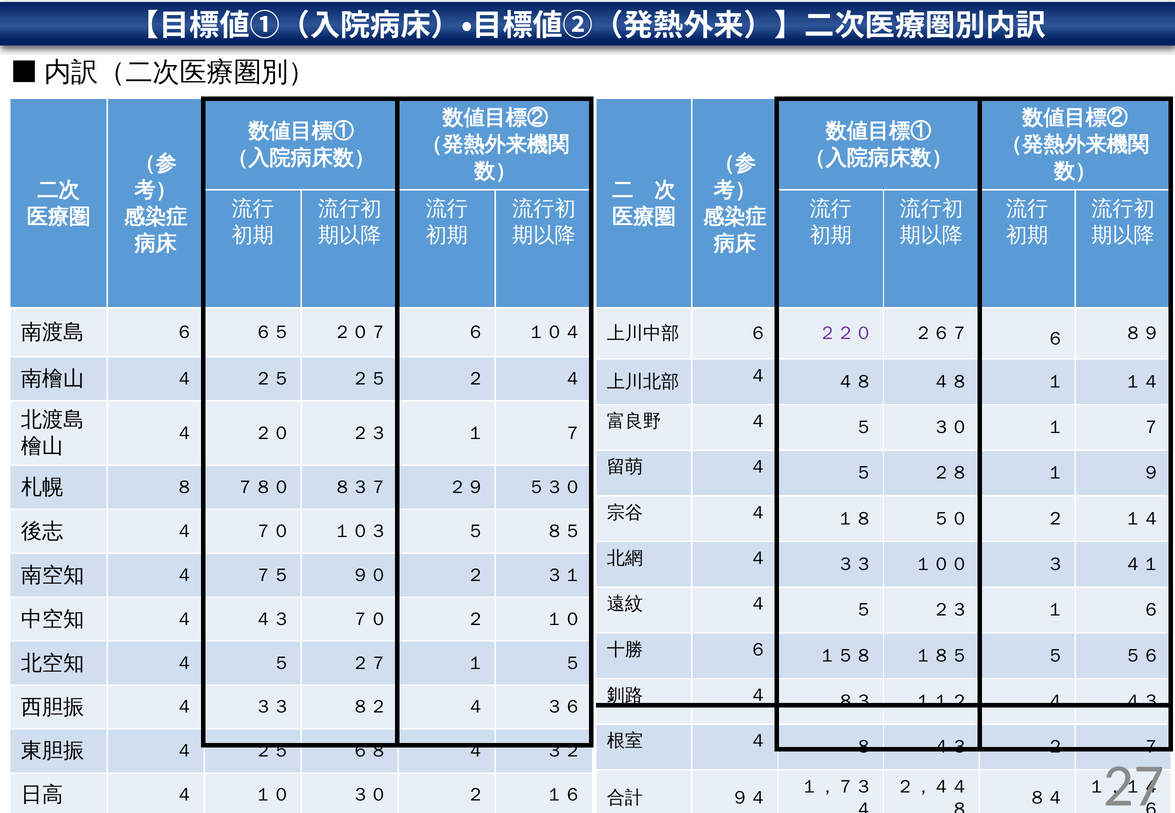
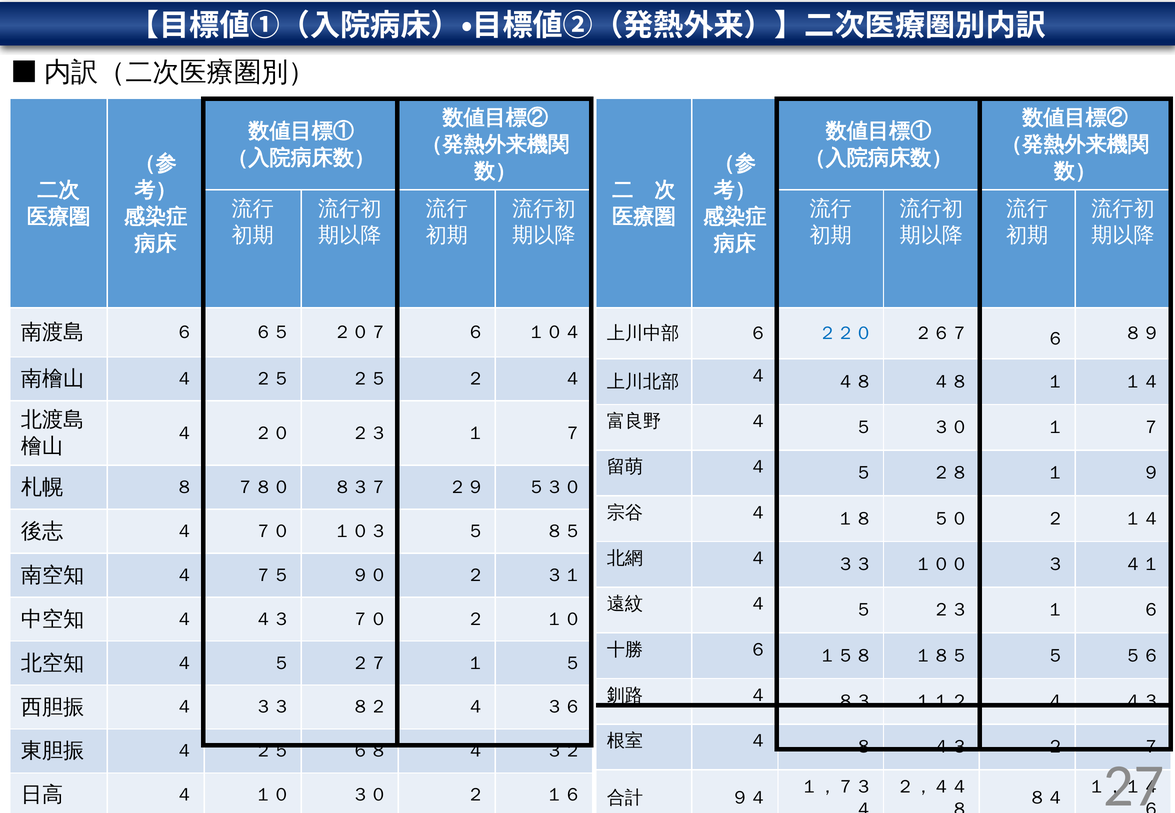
２２０ colour: purple -> blue
